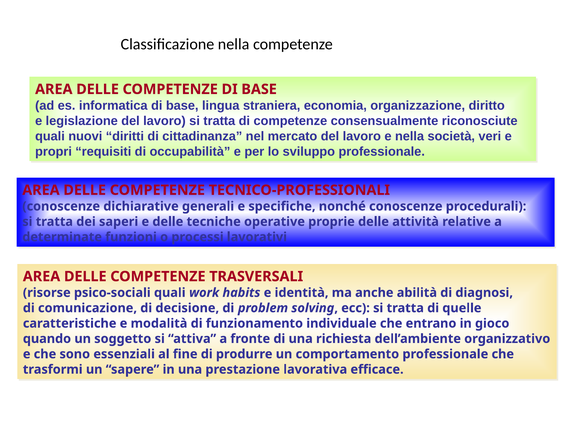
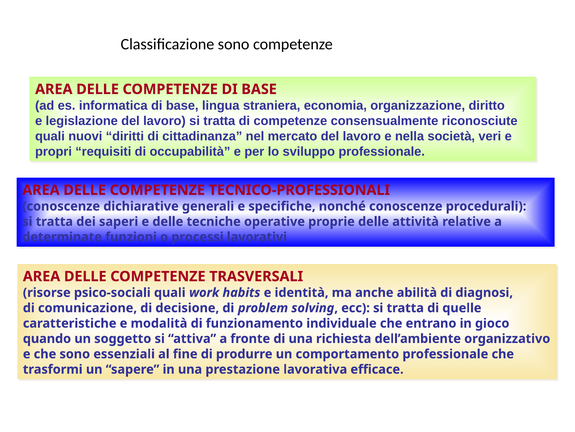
Classificazione nella: nella -> sono
